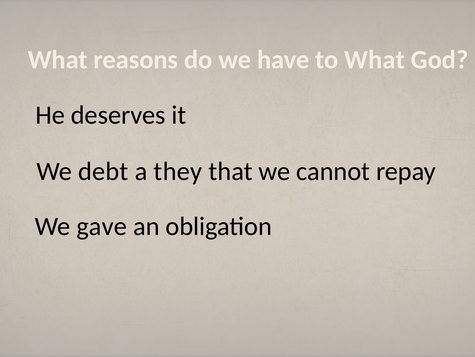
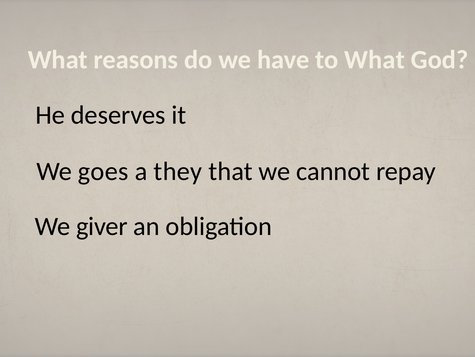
debt: debt -> goes
gave: gave -> giver
